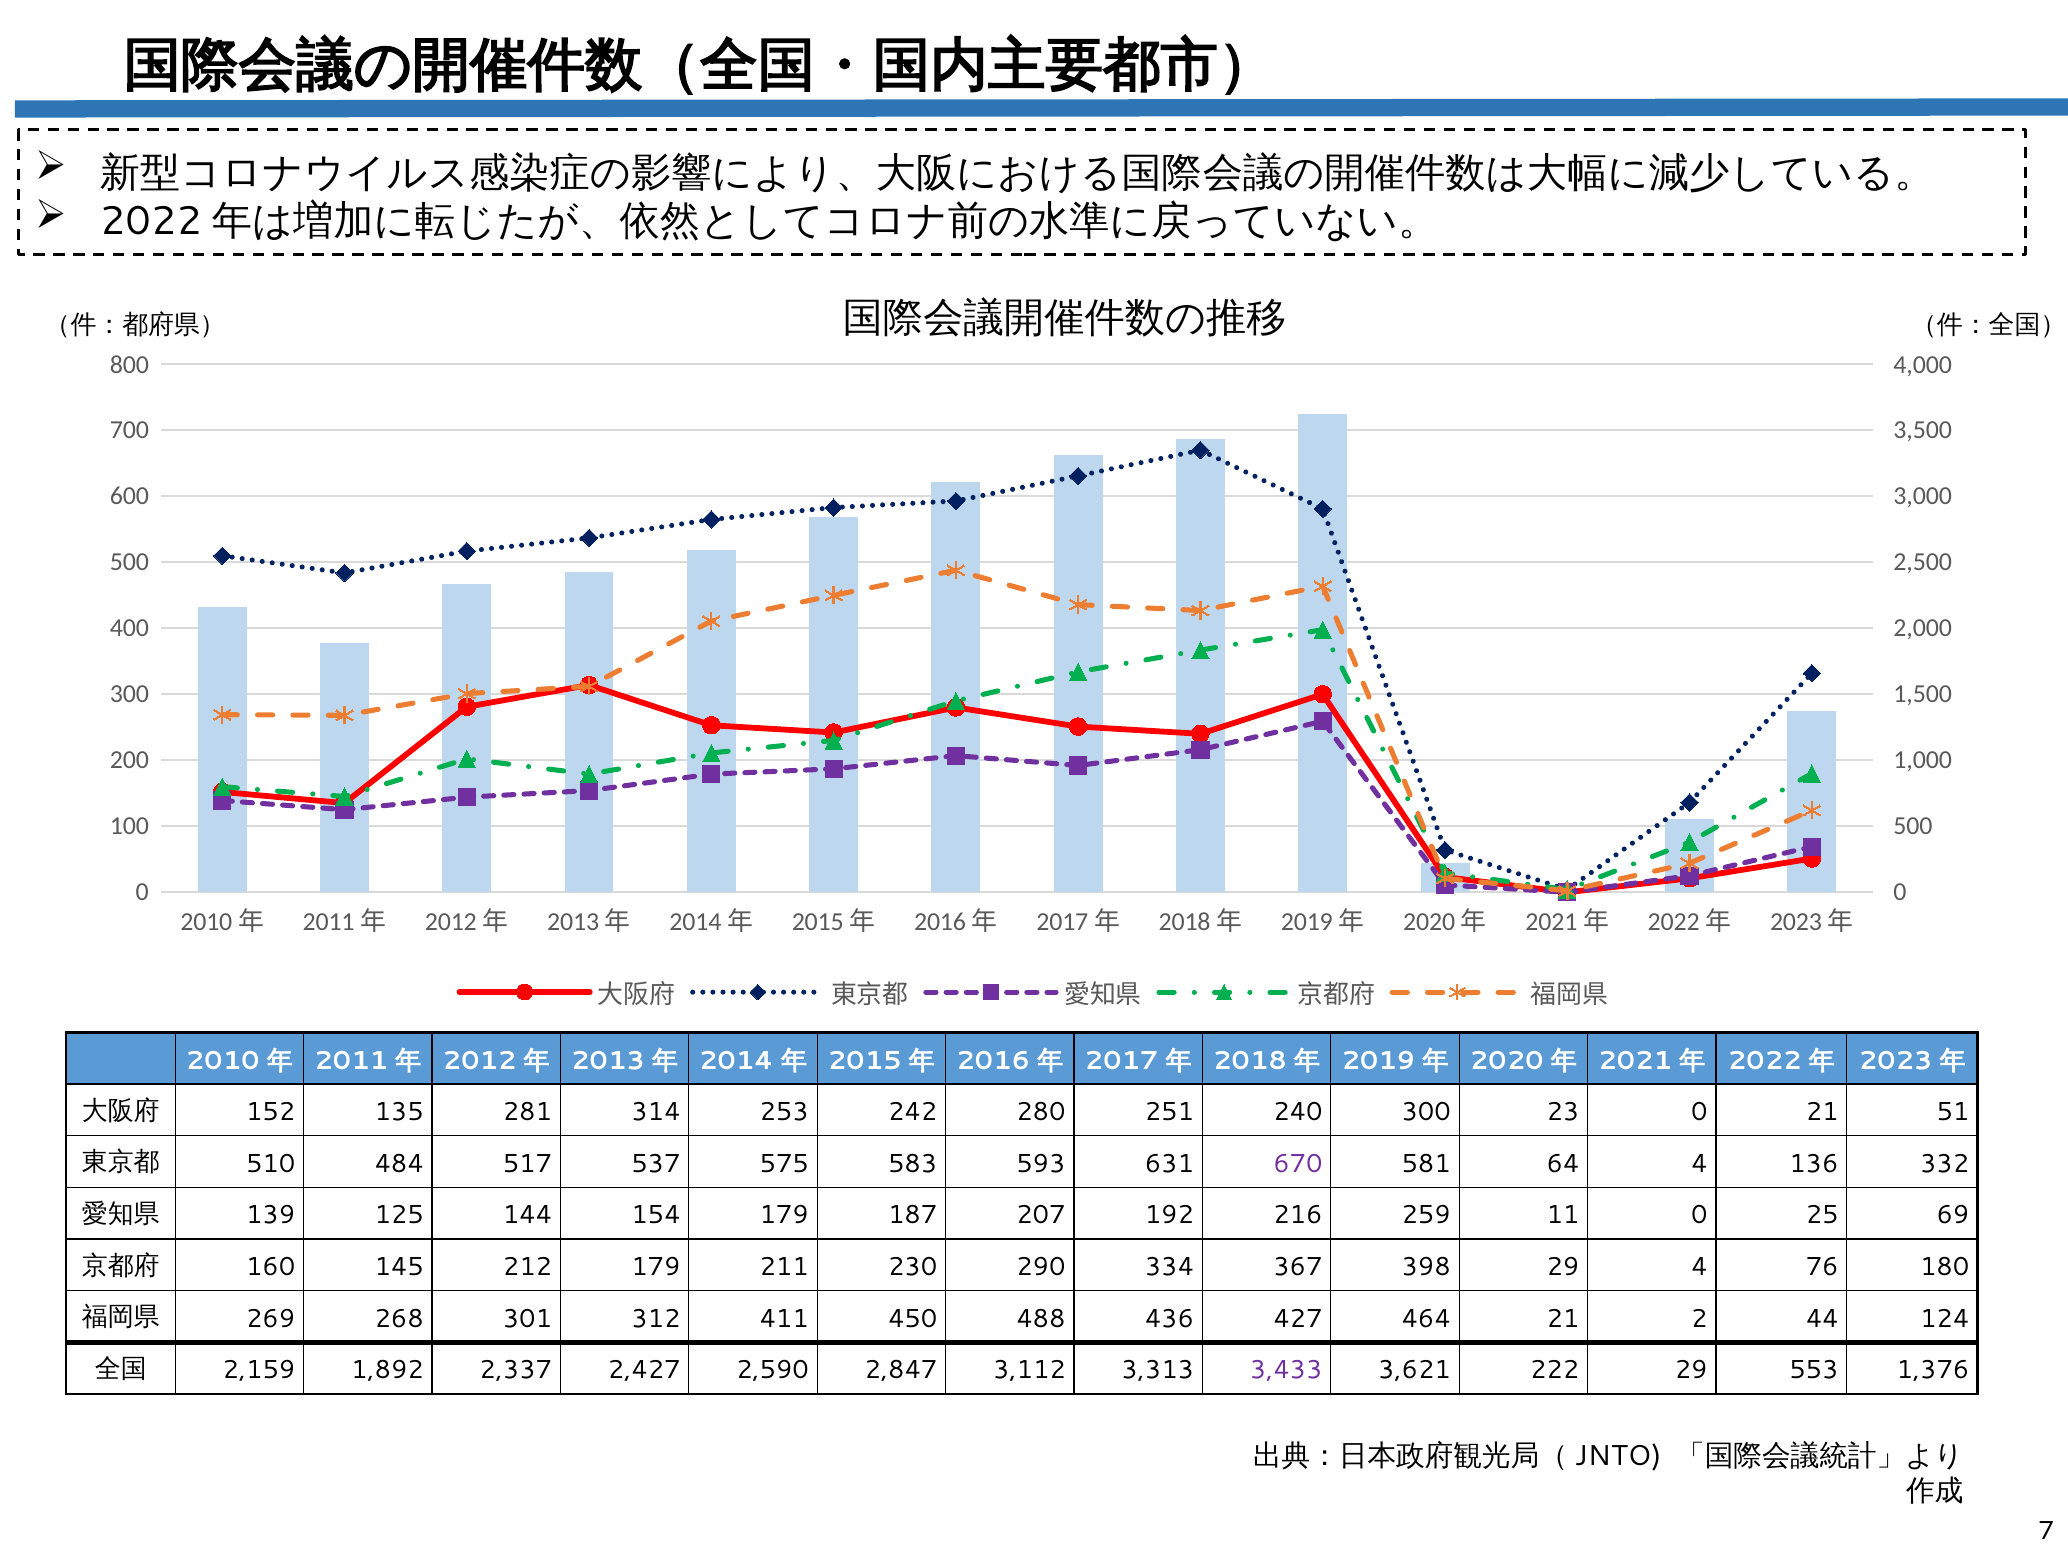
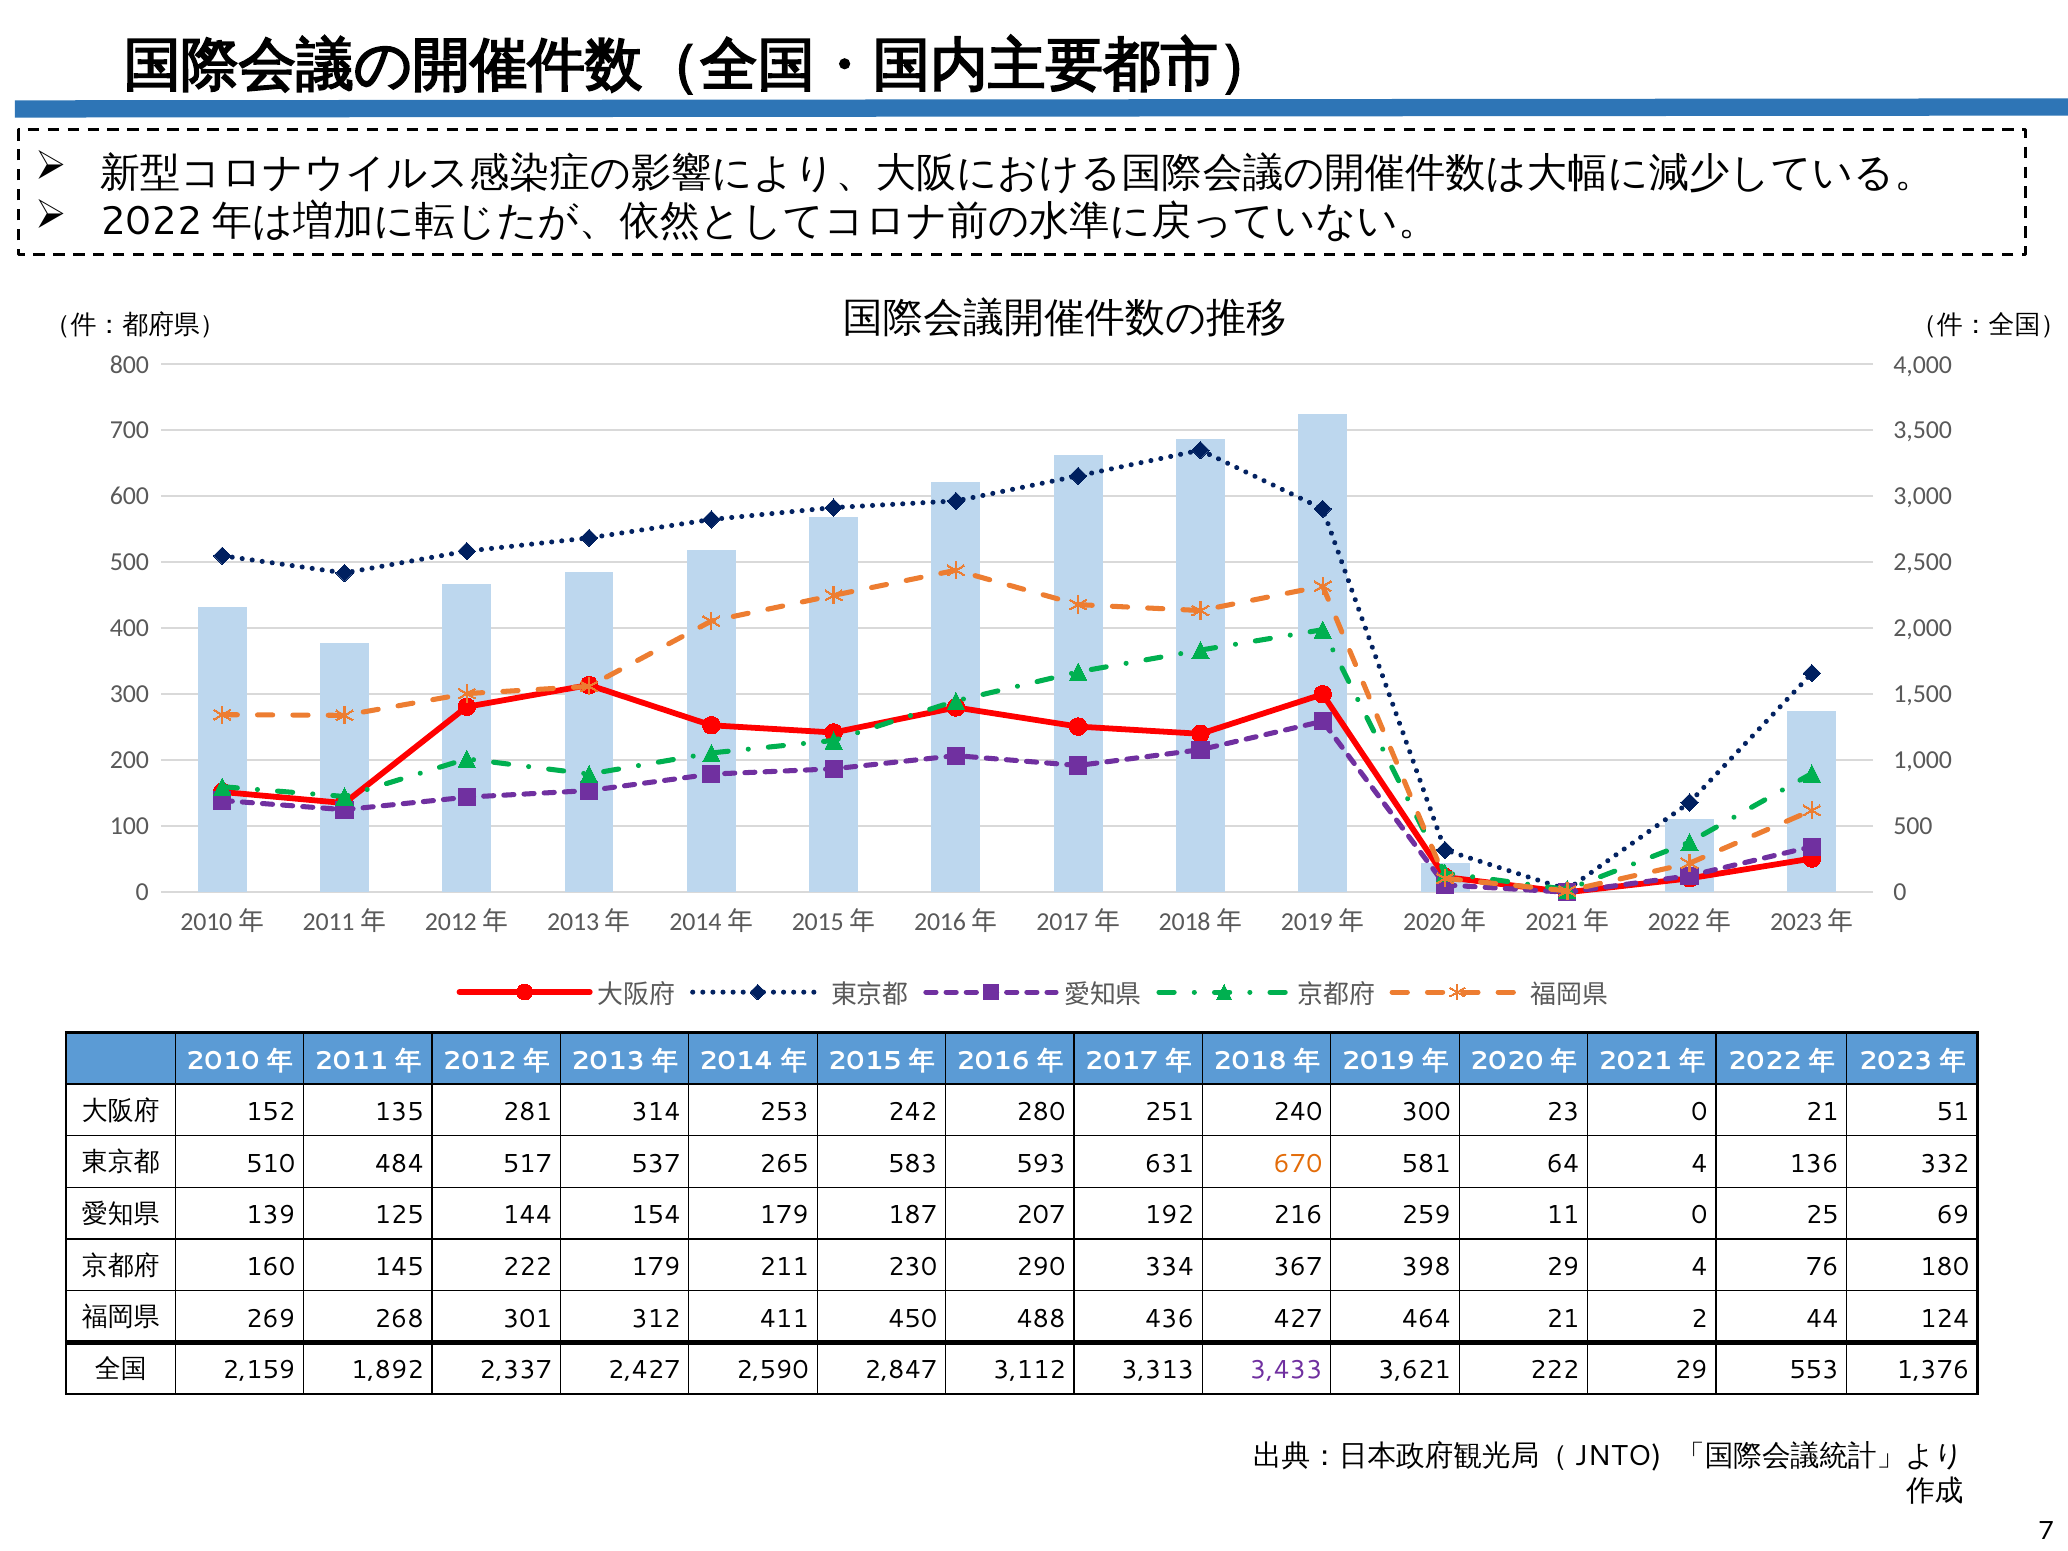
575: 575 -> 265
670 colour: purple -> orange
145 212: 212 -> 222
